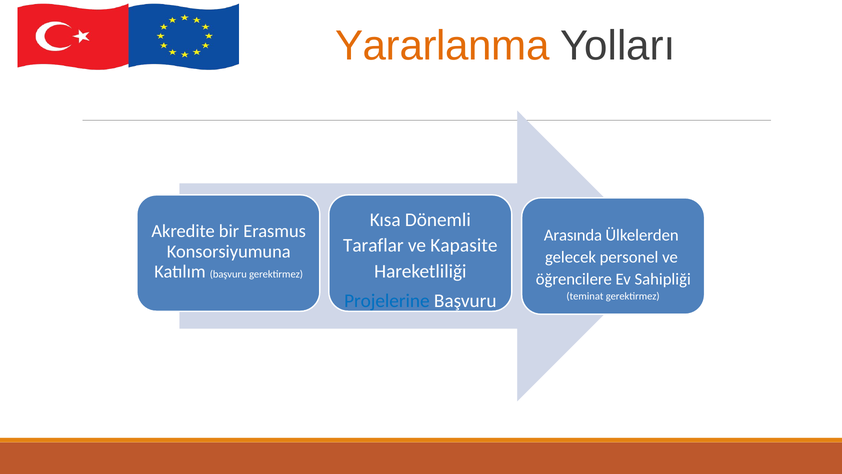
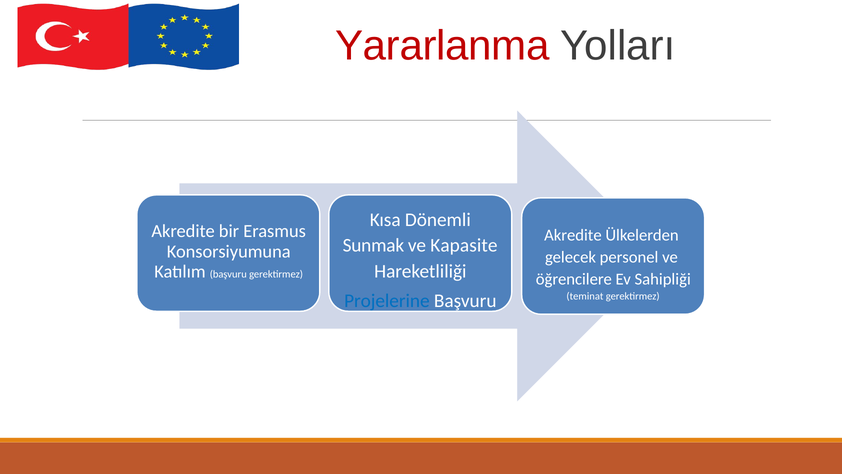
Yararlanma colour: orange -> red
Arasında at (573, 235): Arasında -> Akredite
Taraflar: Taraflar -> Sunmak
